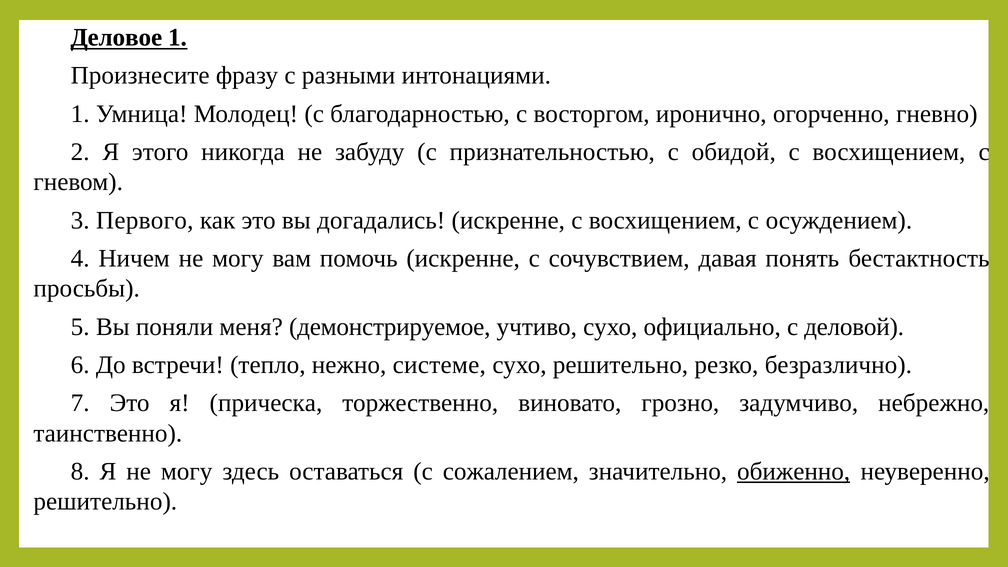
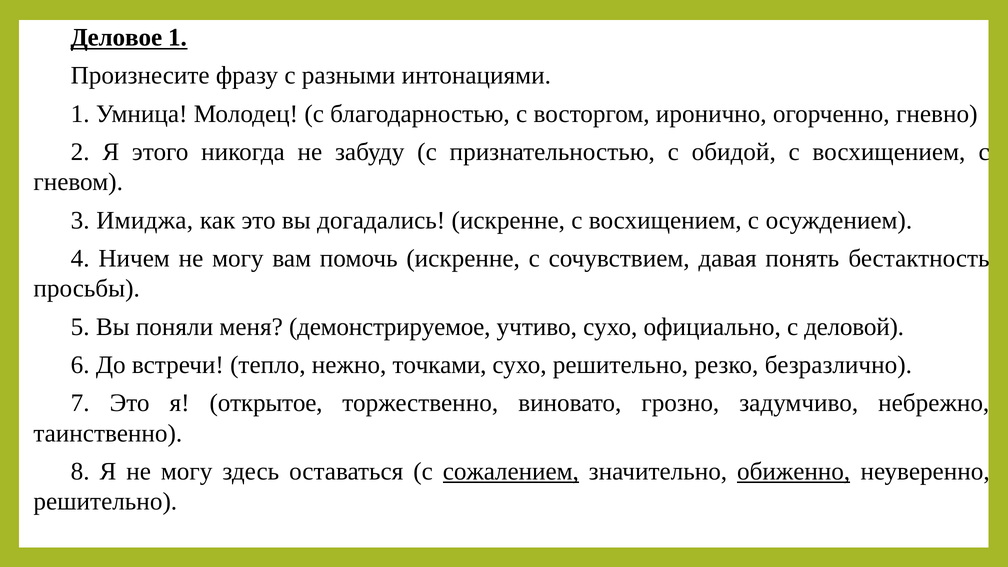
Первого: Первого -> Имиджа
системе: системе -> точками
прическа: прическа -> открытое
сожалением underline: none -> present
